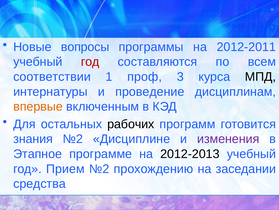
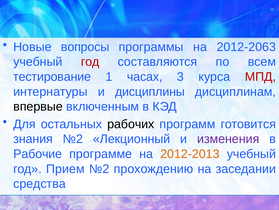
2012-2011: 2012-2011 -> 2012-2063
соответствии: соответствии -> тестирование
проф: проф -> часах
МПД colour: black -> red
проведение: проведение -> дисциплины
впервые colour: orange -> black
Дисциплине: Дисциплине -> Лекционный
Этапное: Этапное -> Рабочие
2012-2013 colour: black -> orange
